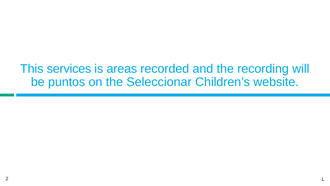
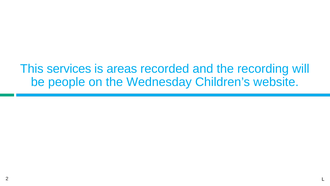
puntos: puntos -> people
Seleccionar: Seleccionar -> Wednesday
